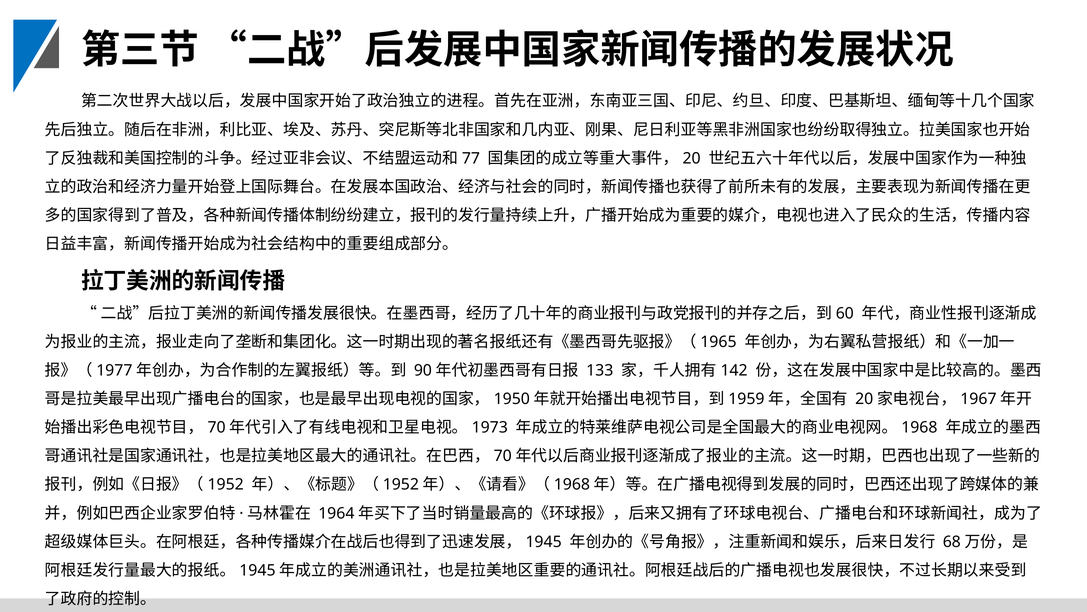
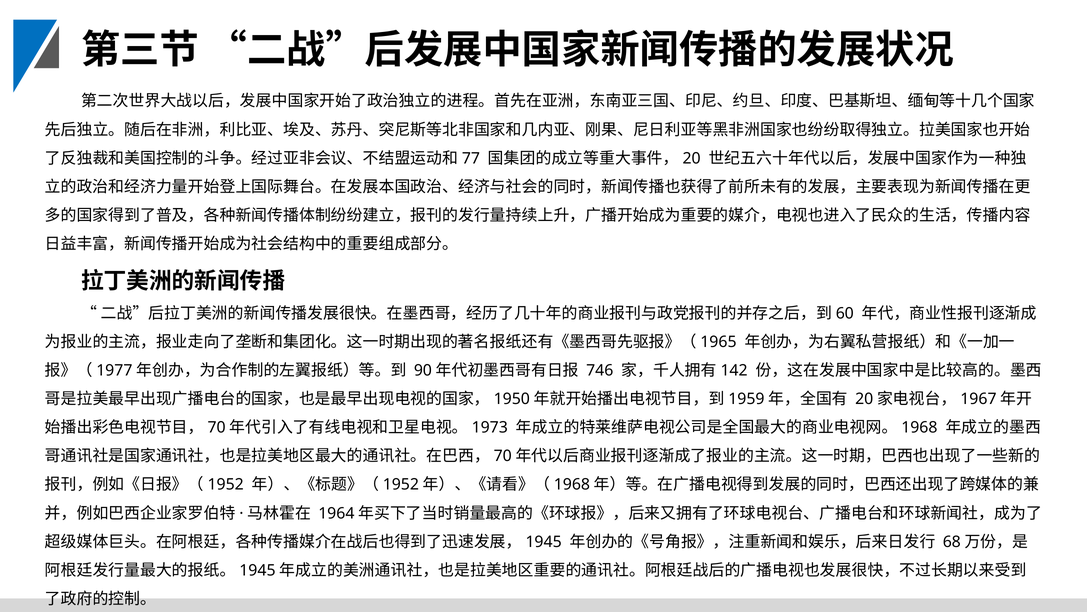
133: 133 -> 746
